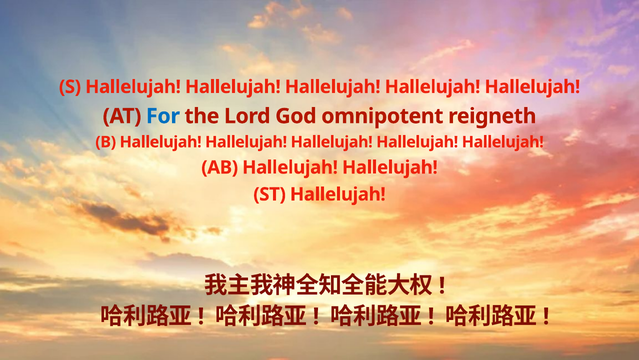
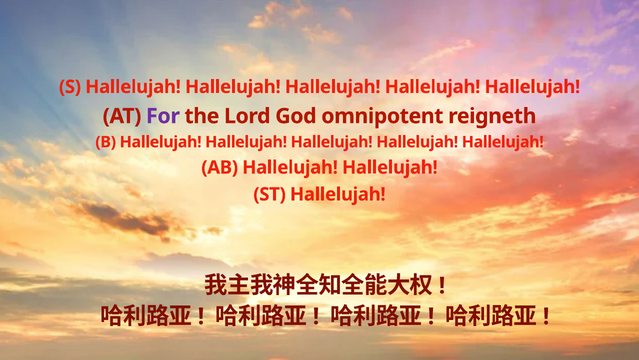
For colour: blue -> purple
